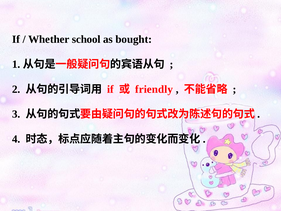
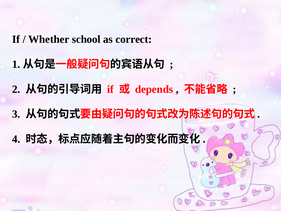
bought: bought -> correct
friendly: friendly -> depends
